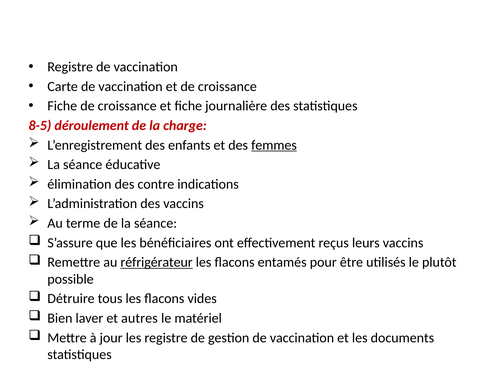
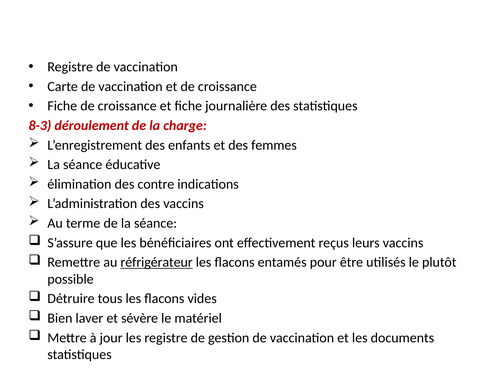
8-5: 8-5 -> 8-3
femmes underline: present -> none
autres: autres -> sévère
